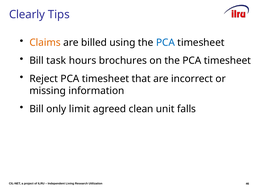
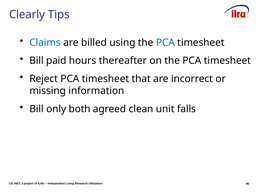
Claims colour: orange -> blue
task: task -> paid
brochures: brochures -> thereafter
limit: limit -> both
